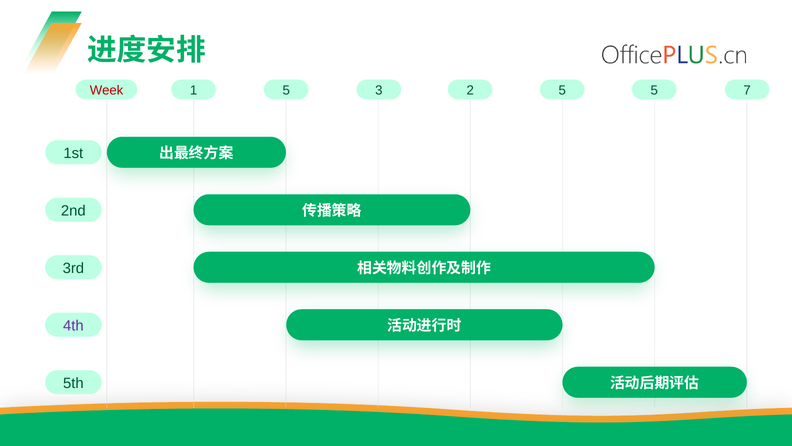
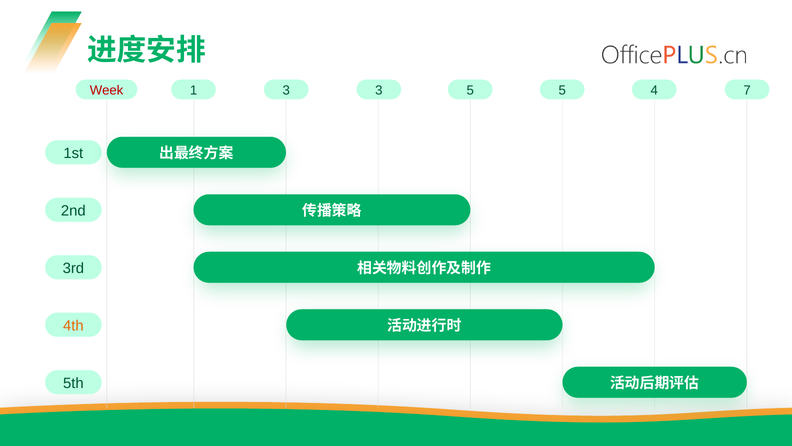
1 5: 5 -> 3
3 2: 2 -> 5
5 5: 5 -> 4
4th colour: purple -> orange
